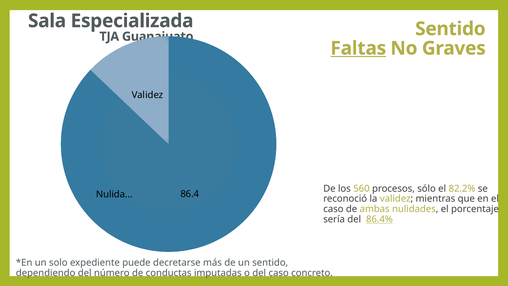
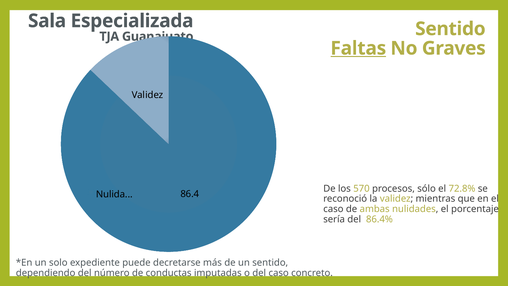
560: 560 -> 570
82.2%: 82.2% -> 72.8%
86.4% underline: present -> none
